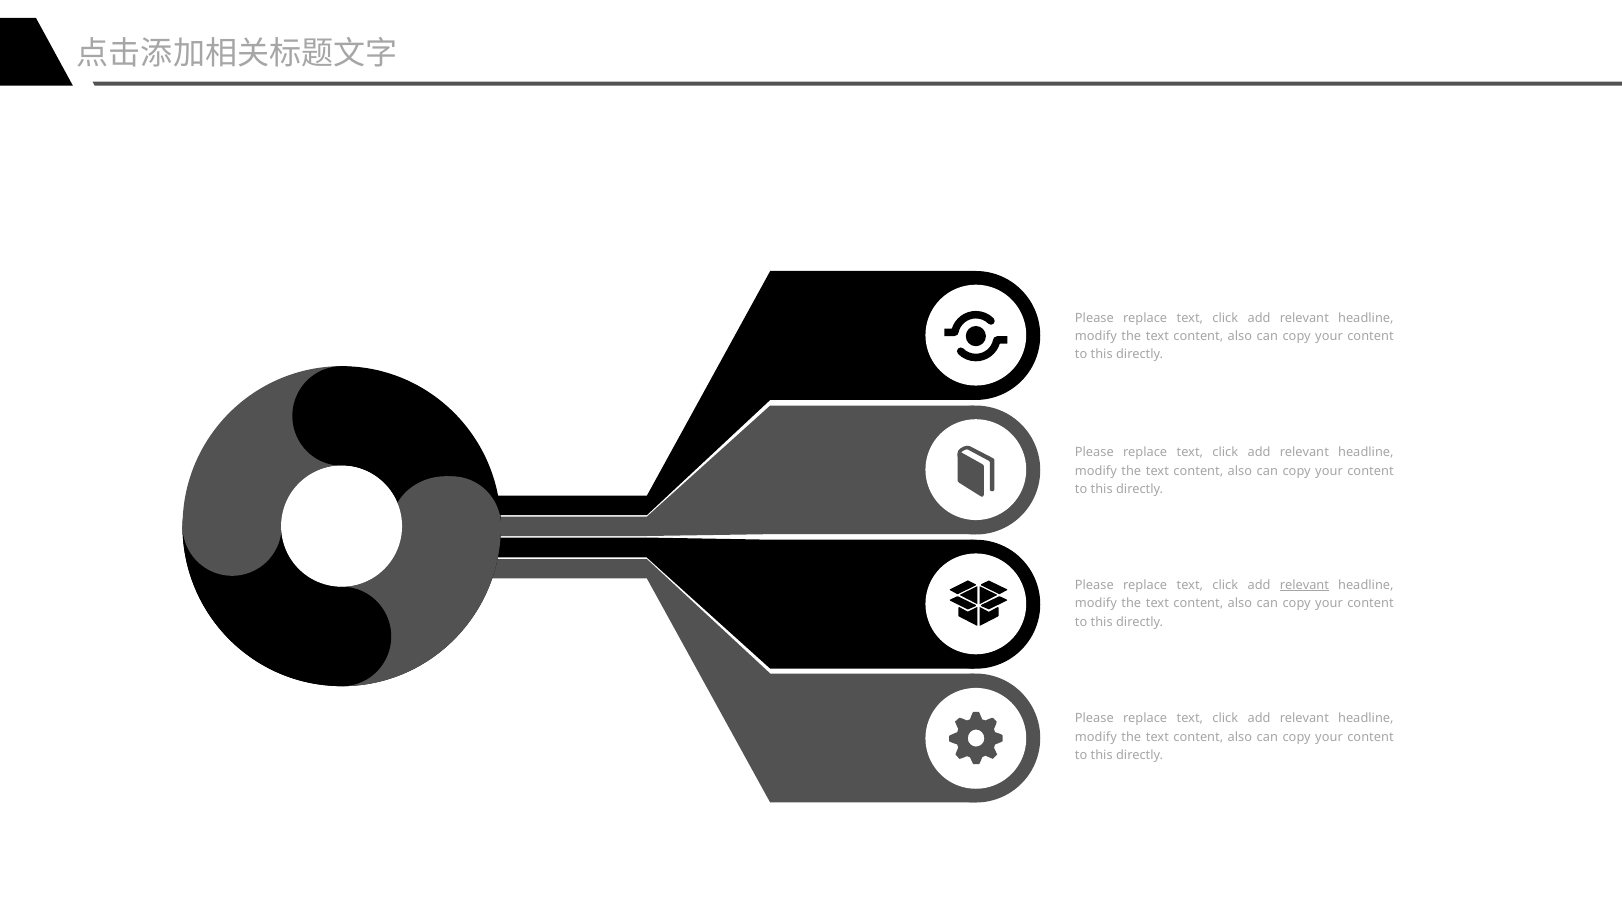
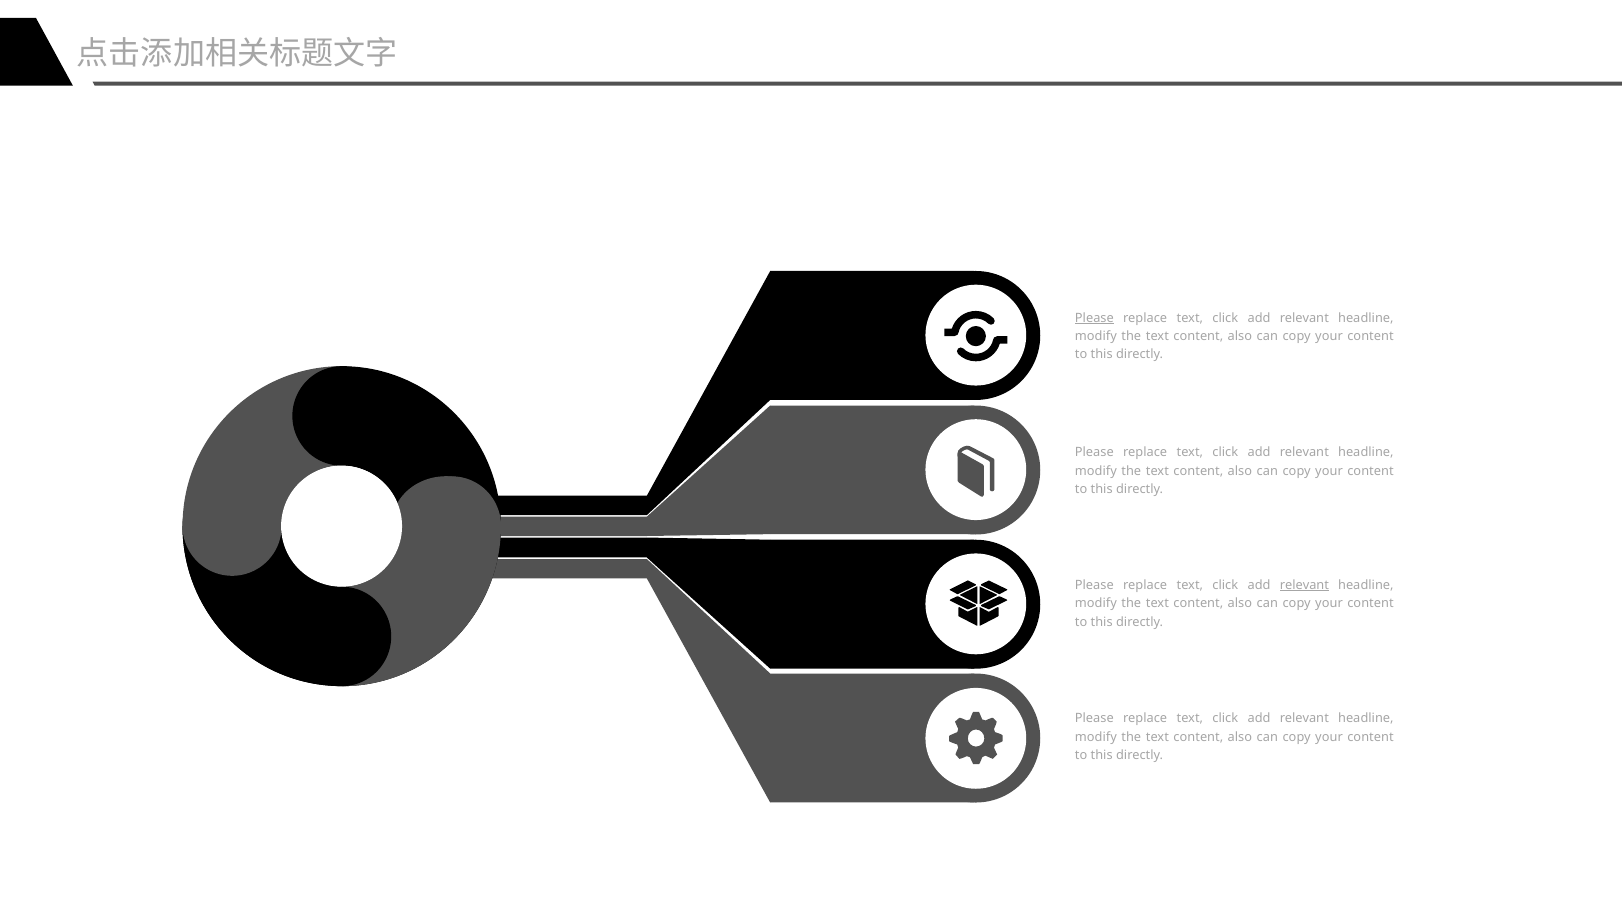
Please at (1094, 318) underline: none -> present
